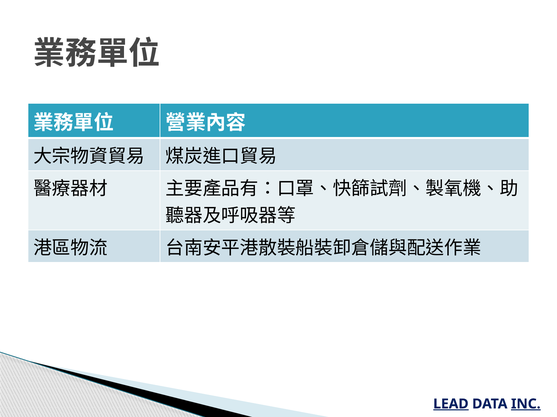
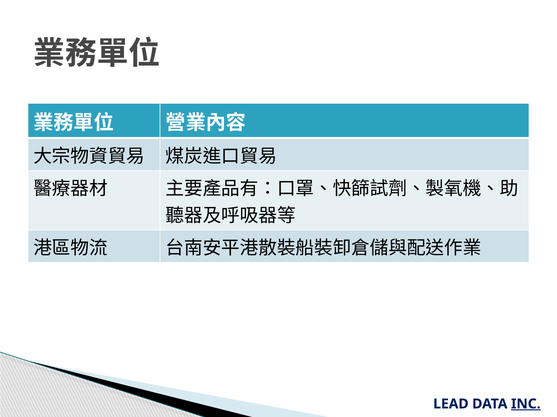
LEAD underline: present -> none
